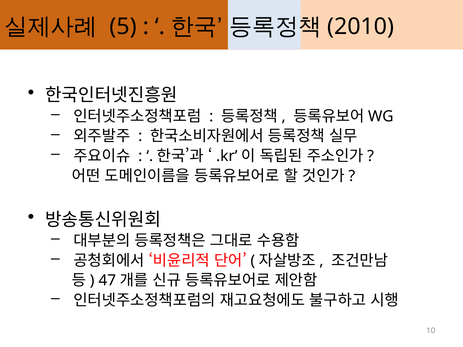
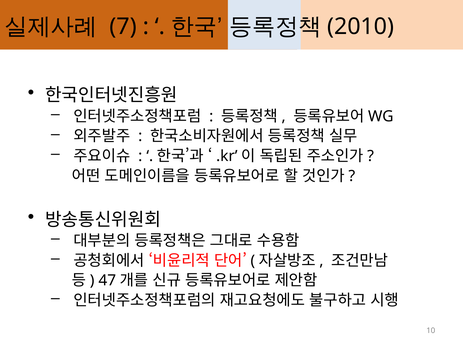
5: 5 -> 7
